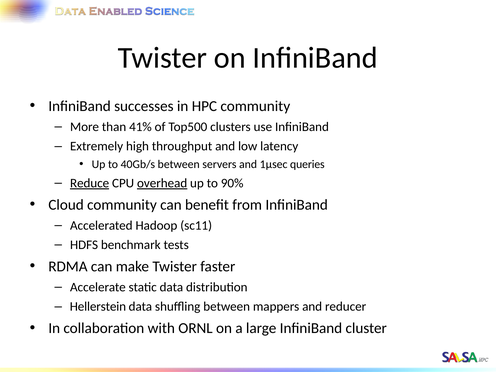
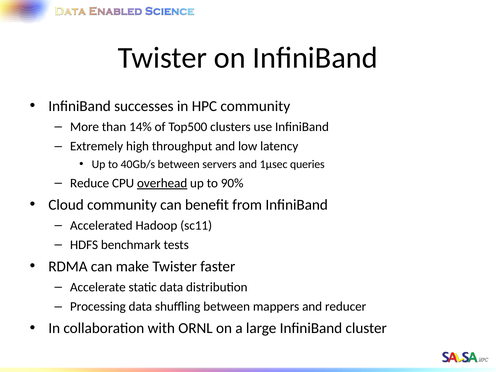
41%: 41% -> 14%
Reduce underline: present -> none
Hellerstein: Hellerstein -> Processing
